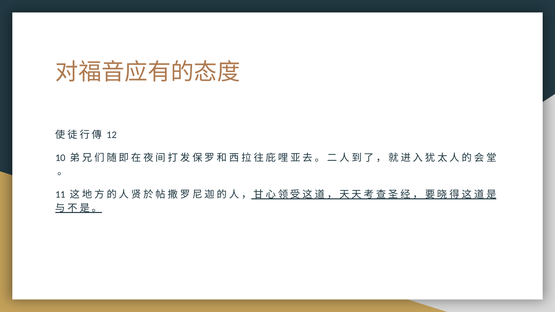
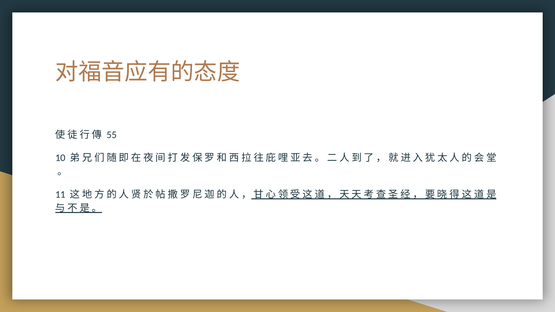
12: 12 -> 55
